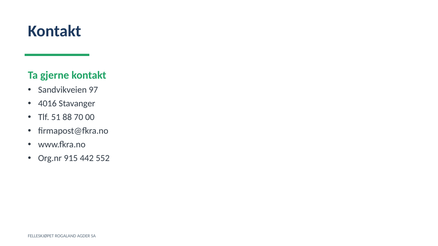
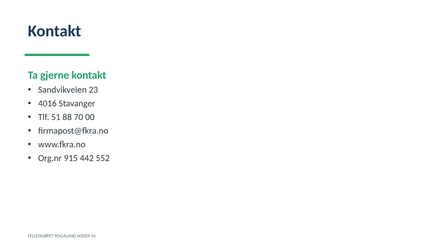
97: 97 -> 23
